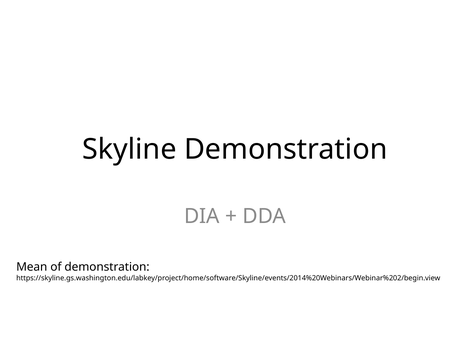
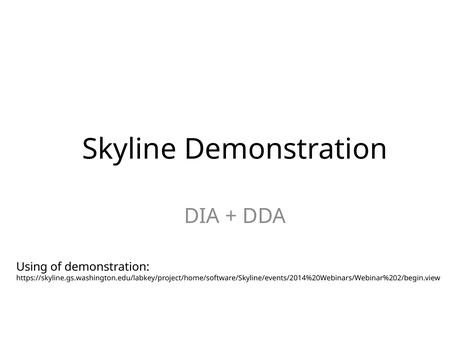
Mean: Mean -> Using
